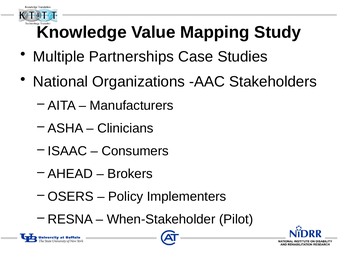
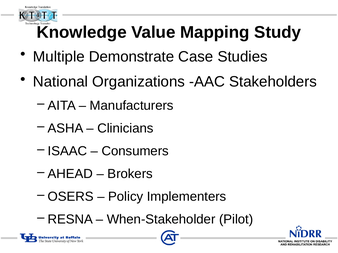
Partnerships: Partnerships -> Demonstrate
